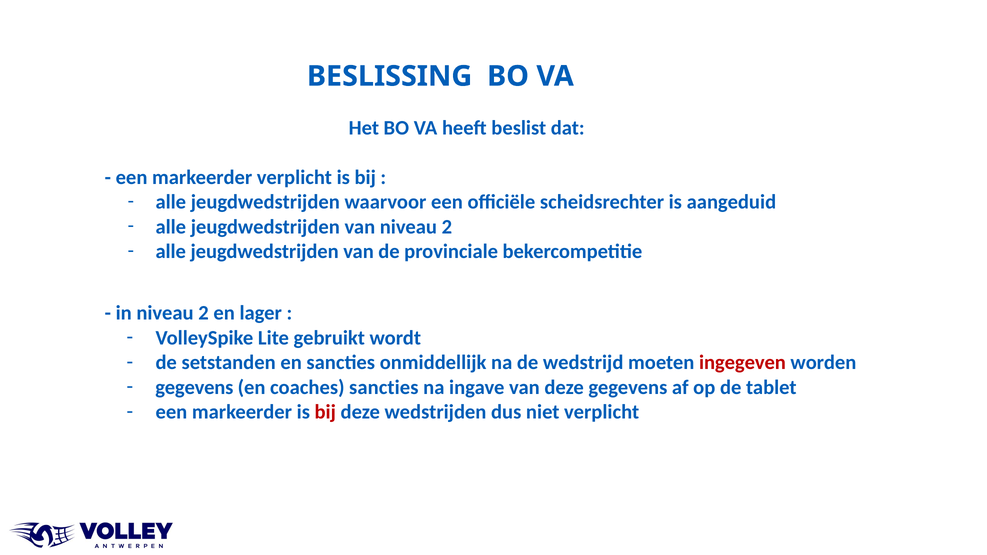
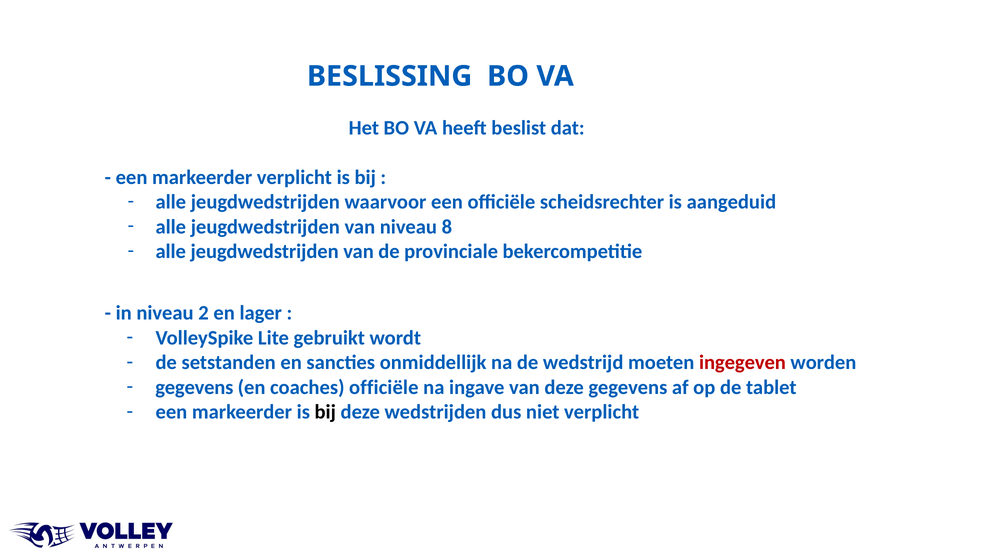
van niveau 2: 2 -> 8
coaches sancties: sancties -> officiële
bij at (325, 412) colour: red -> black
